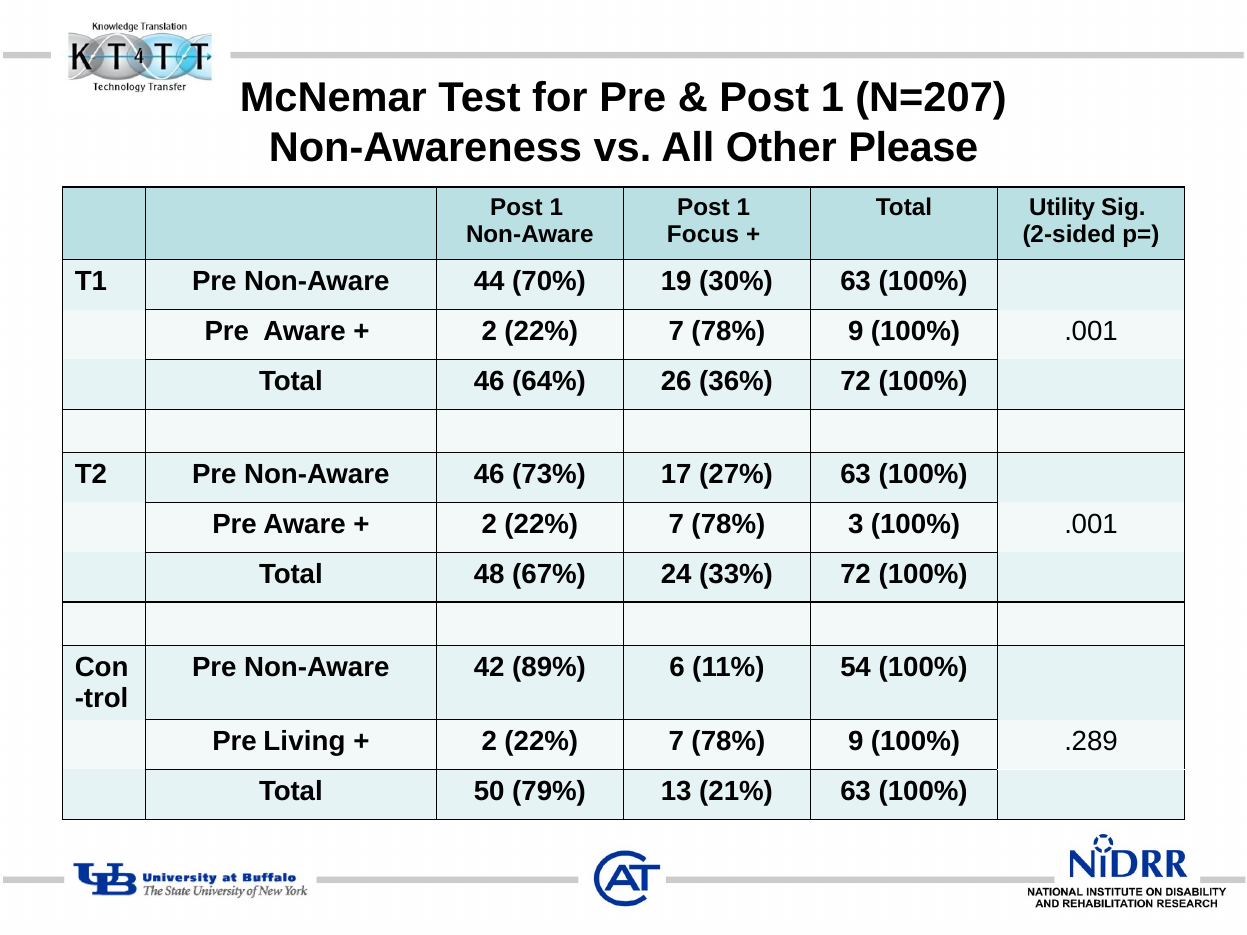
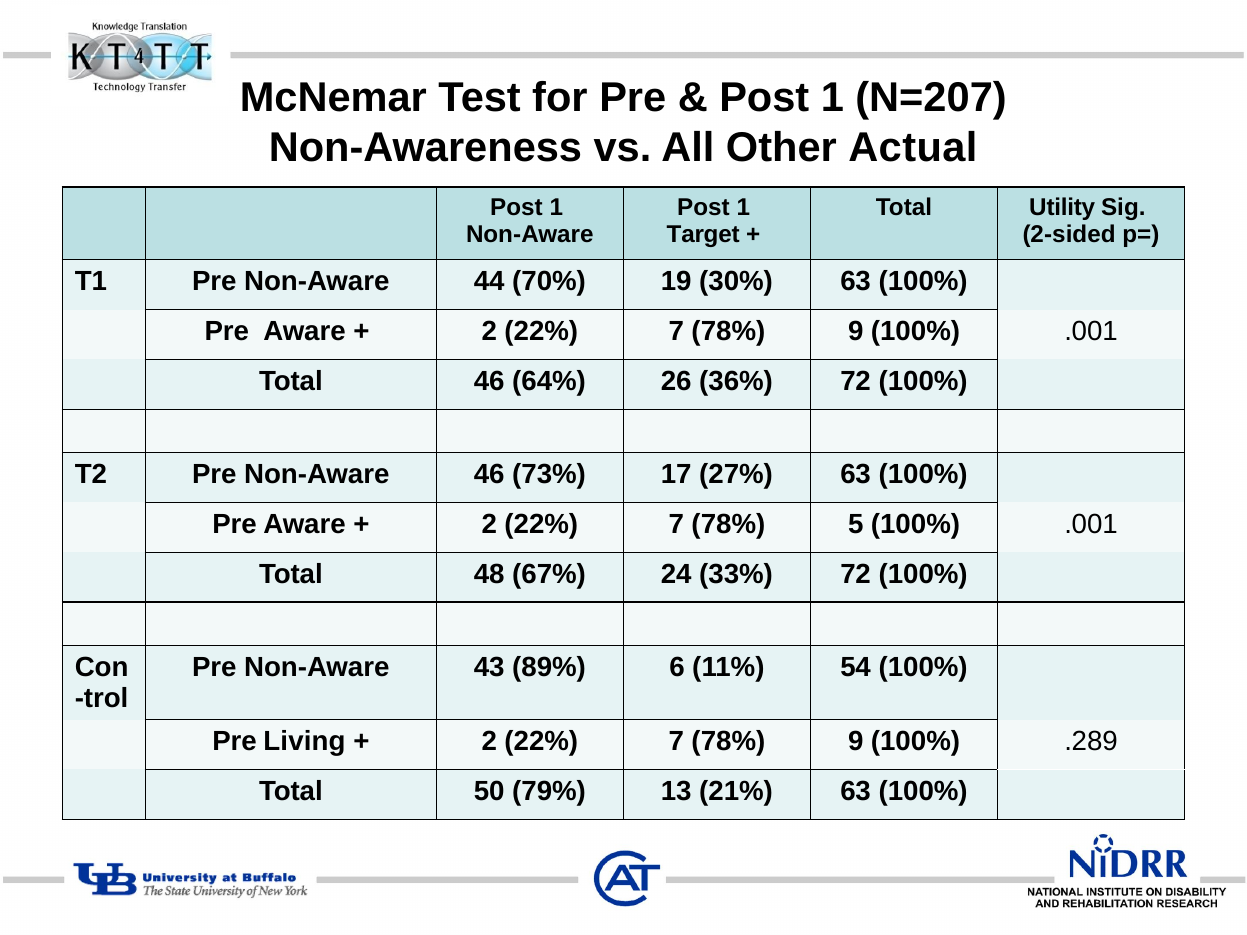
Please: Please -> Actual
Focus: Focus -> Target
3: 3 -> 5
42: 42 -> 43
